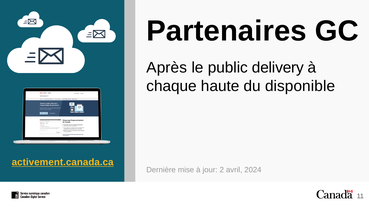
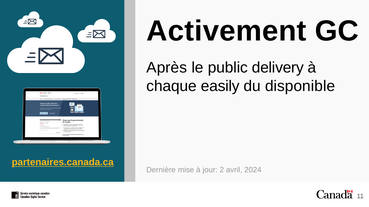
Partenaires: Partenaires -> Activement
haute: haute -> easily
activement.canada.ca: activement.canada.ca -> partenaires.canada.ca
